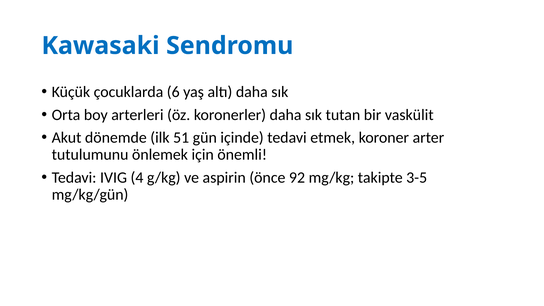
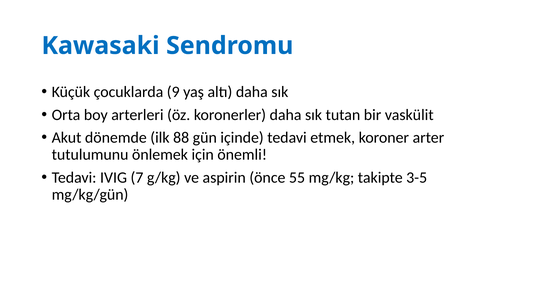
6: 6 -> 9
51: 51 -> 88
4: 4 -> 7
92: 92 -> 55
